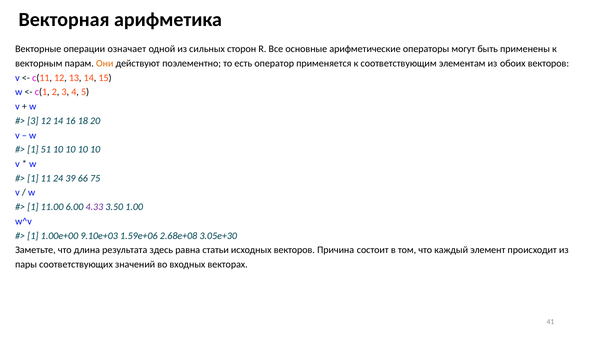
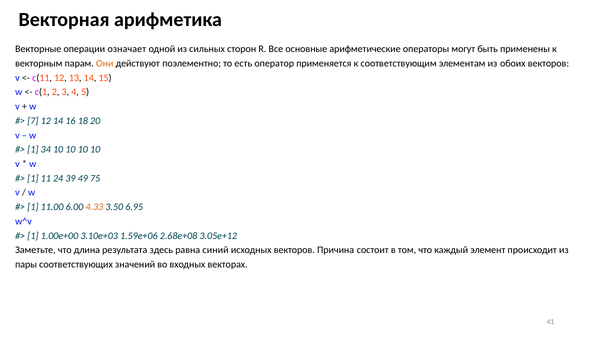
3 at (33, 121): 3 -> 7
51: 51 -> 34
66: 66 -> 49
4.33 colour: purple -> orange
1.00: 1.00 -> 6.95
9.10e+03: 9.10e+03 -> 3.10e+03
3.05e+30: 3.05e+30 -> 3.05e+12
статьи: статьи -> синий
